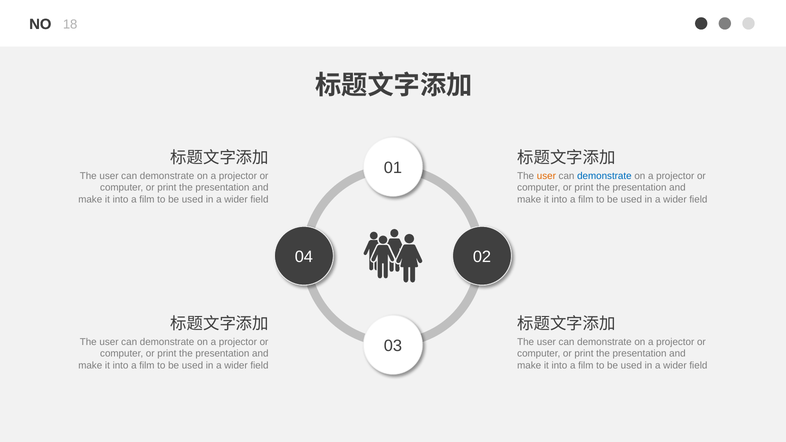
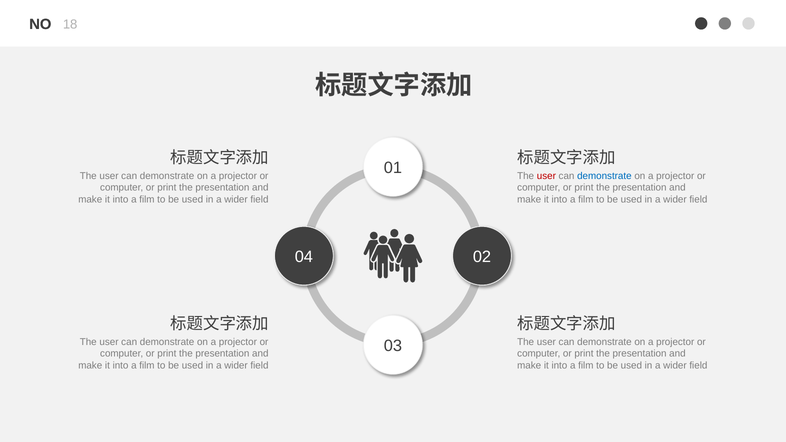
user at (546, 176) colour: orange -> red
